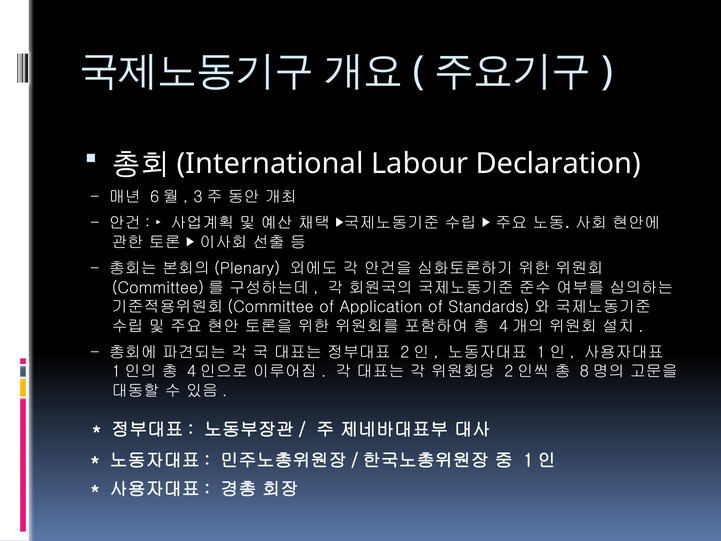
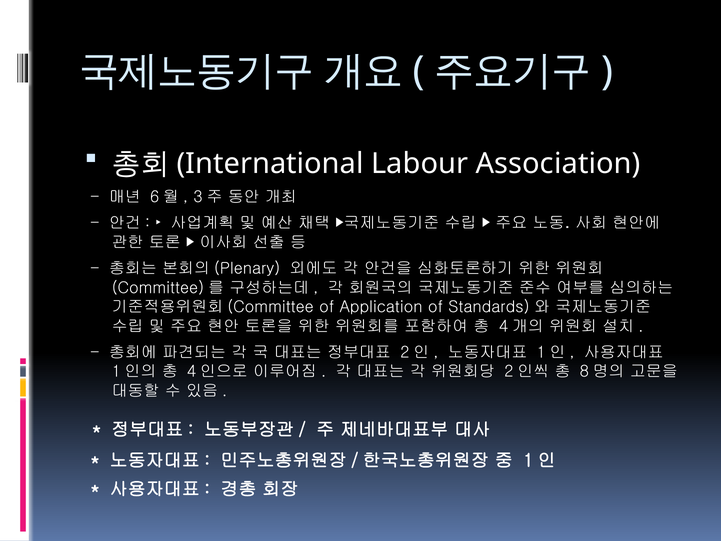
Declaration: Declaration -> Association
